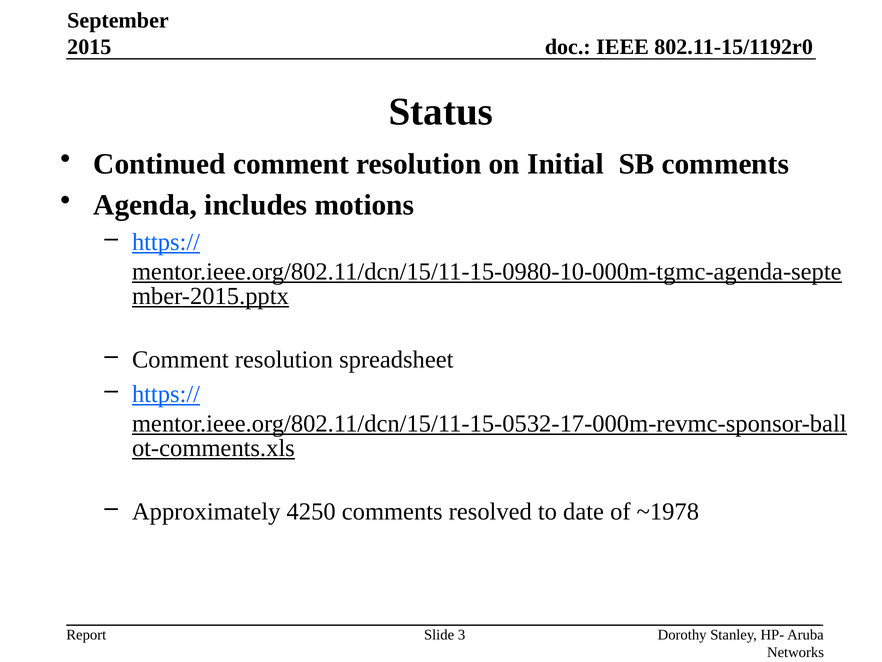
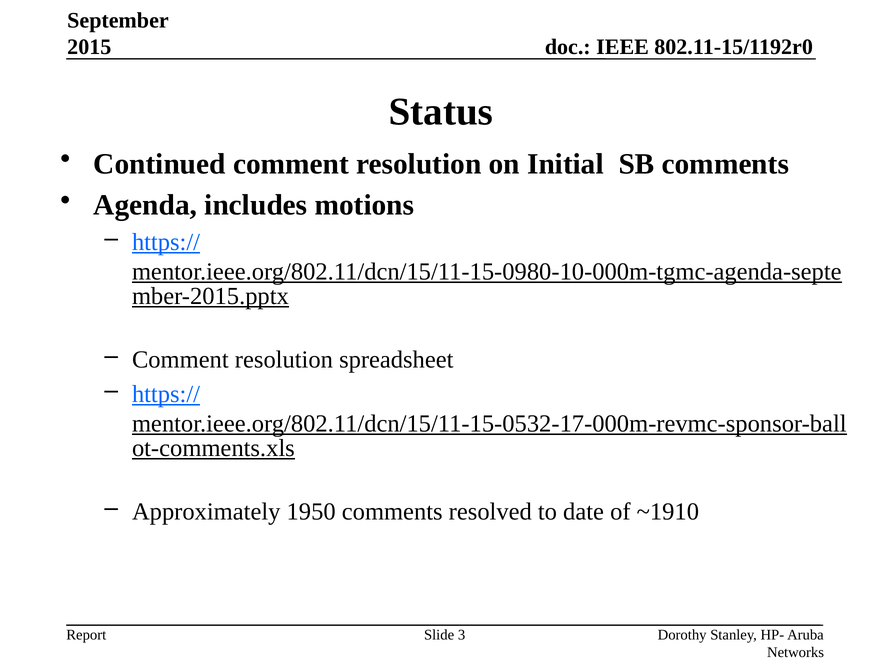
4250: 4250 -> 1950
~1978: ~1978 -> ~1910
